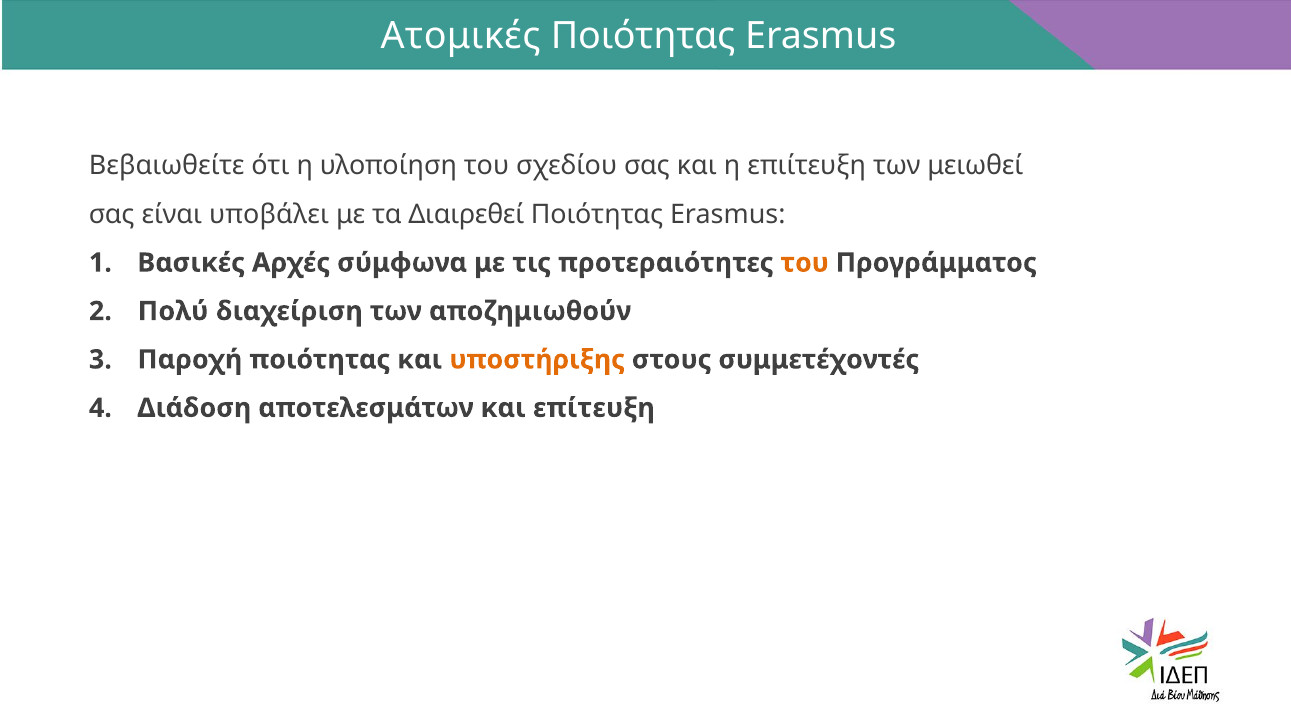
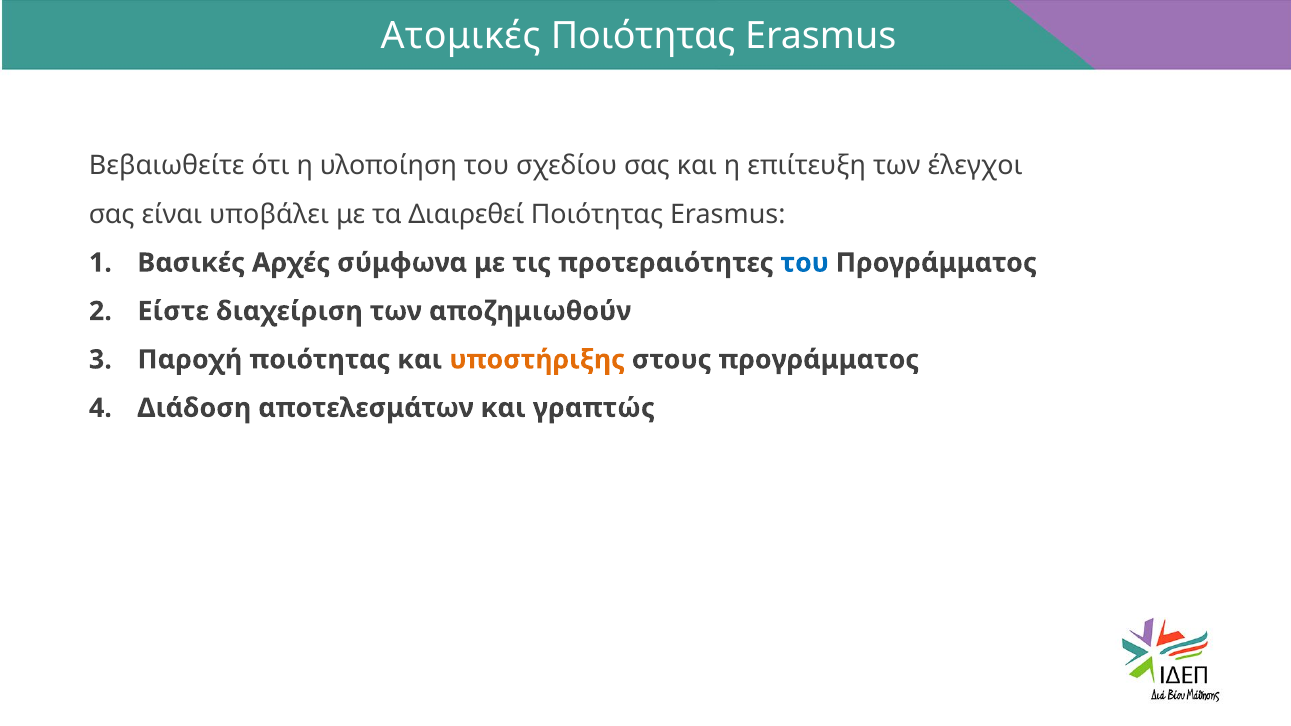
μειωθεί: μειωθεί -> έλεγχοι
του at (805, 263) colour: orange -> blue
Πολύ: Πολύ -> Είστε
στους συμμετέχοντές: συμμετέχοντές -> προγράμματος
επίτευξη: επίτευξη -> γραπτώς
